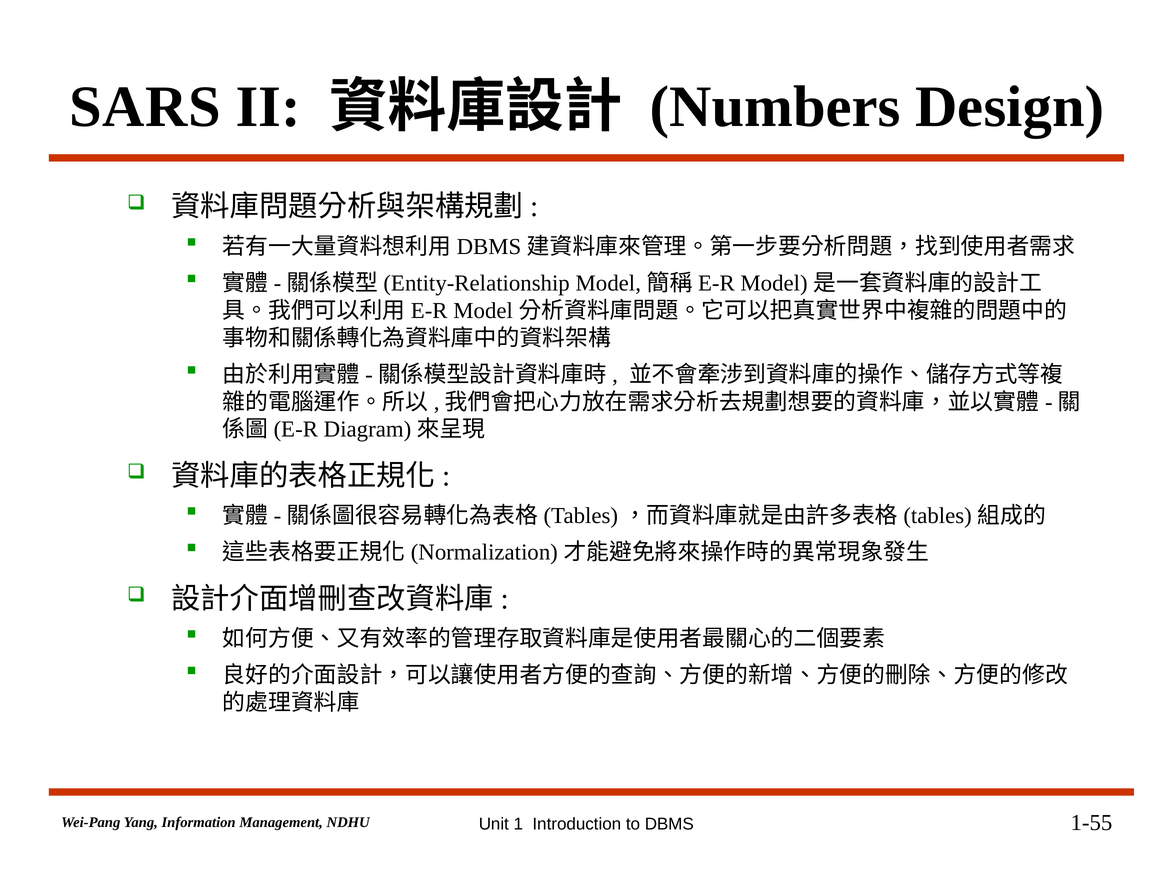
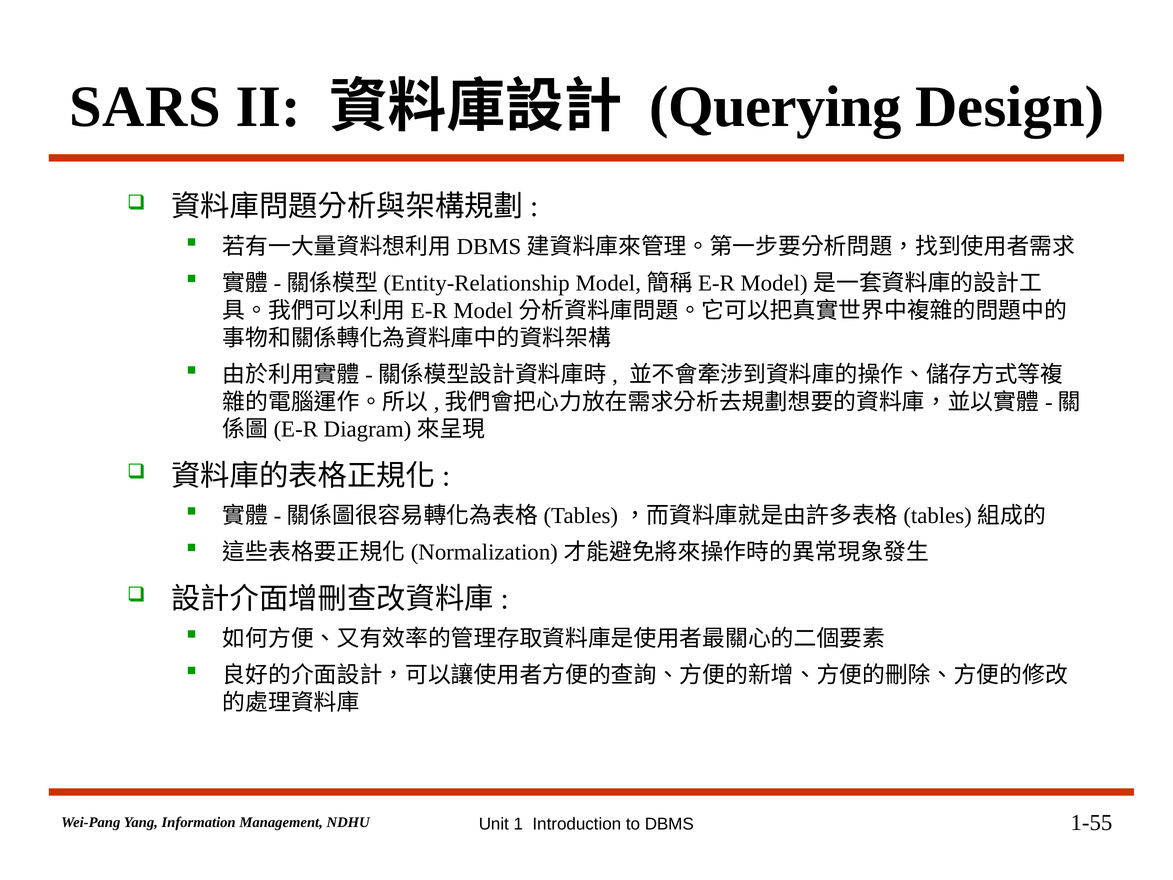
Numbers: Numbers -> Querying
